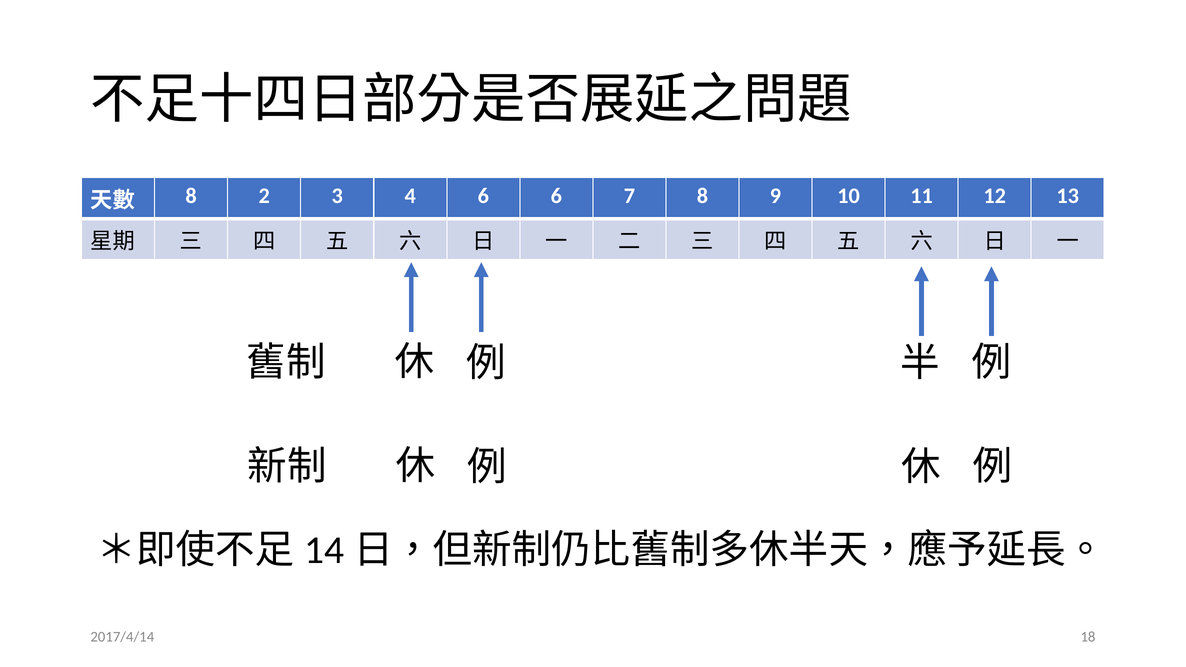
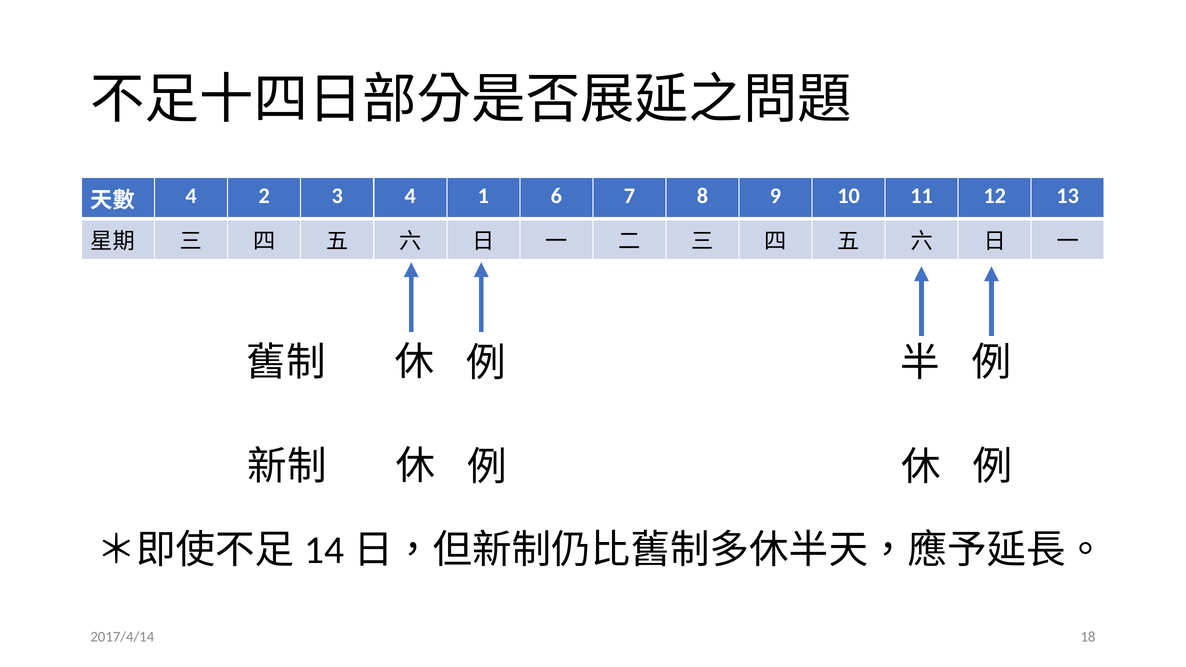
8 at (191, 196): 8 -> 4
4 6: 6 -> 1
